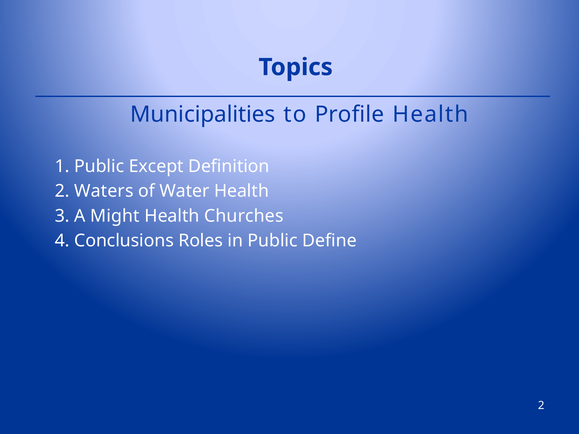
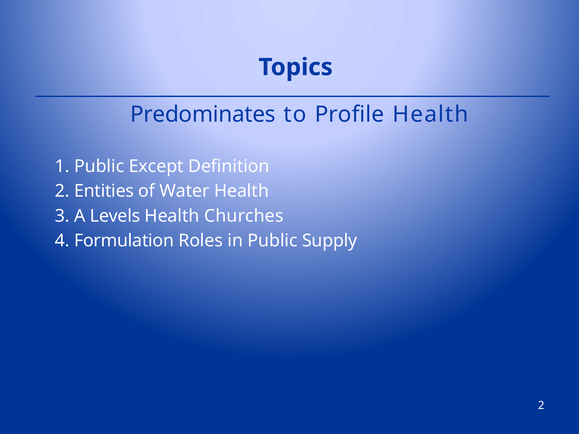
Municipalities: Municipalities -> Predominates
Waters: Waters -> Entities
Might: Might -> Levels
Conclusions: Conclusions -> Formulation
Define: Define -> Supply
